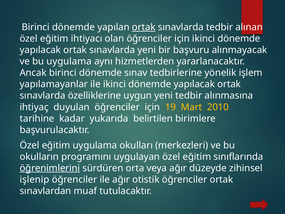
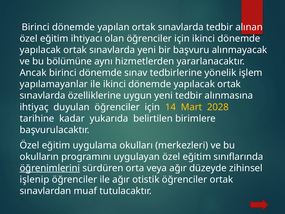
ortak at (144, 27) underline: present -> none
bu uygulama: uygulama -> bölümüne
19: 19 -> 14
2010: 2010 -> 2028
